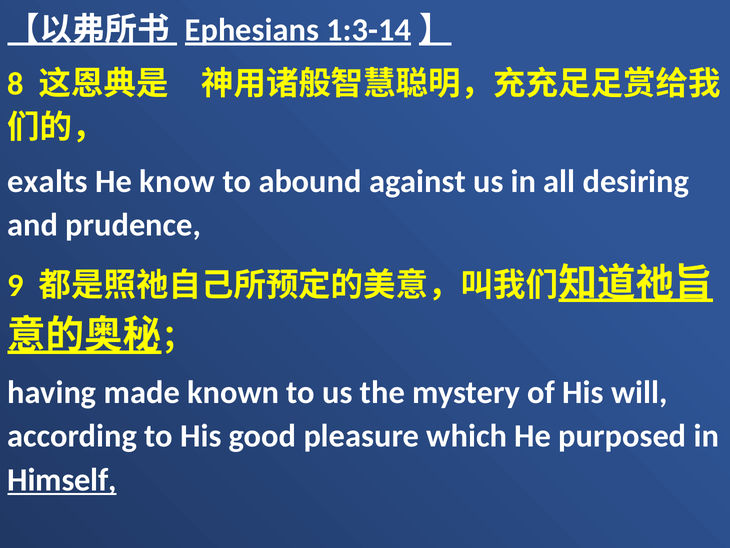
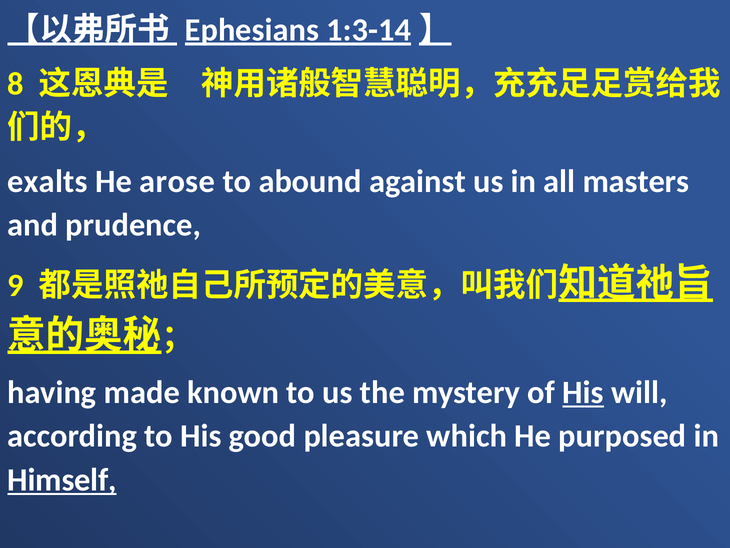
know: know -> arose
desiring: desiring -> masters
His at (583, 392) underline: none -> present
